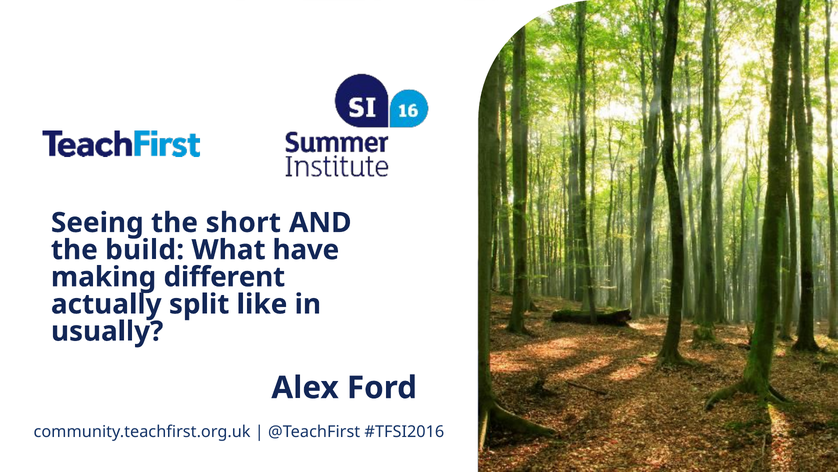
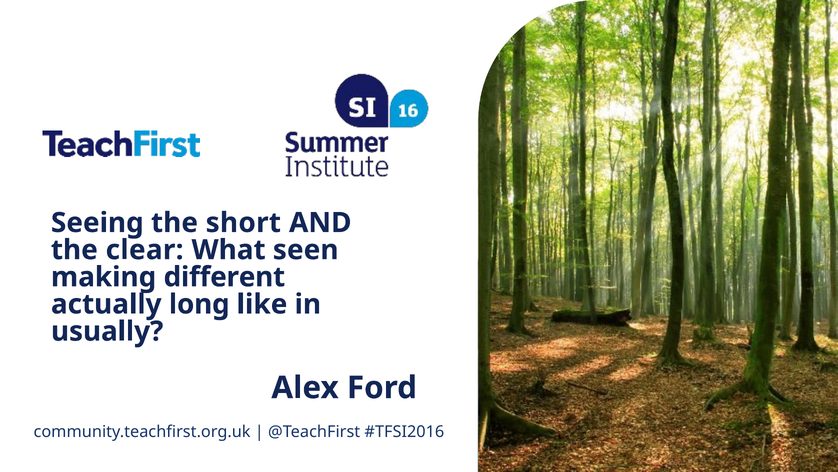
build: build -> clear
have: have -> seen
split: split -> long
